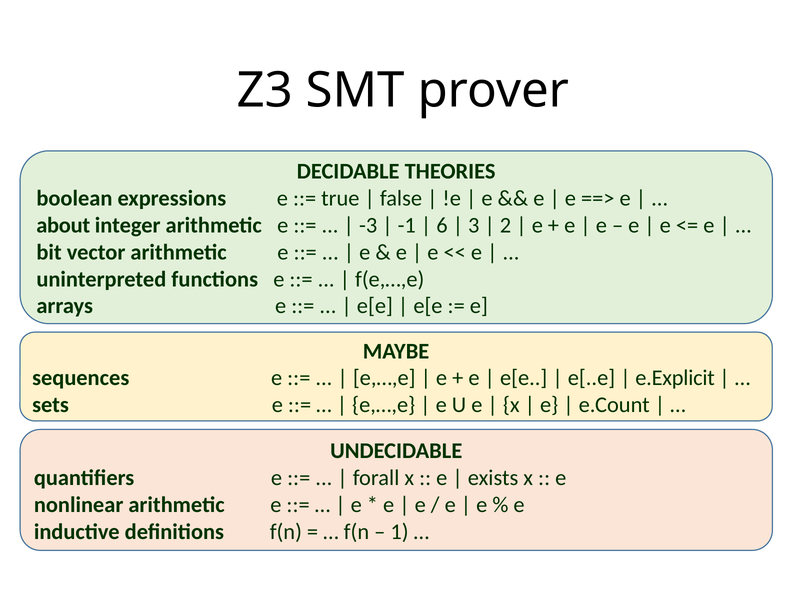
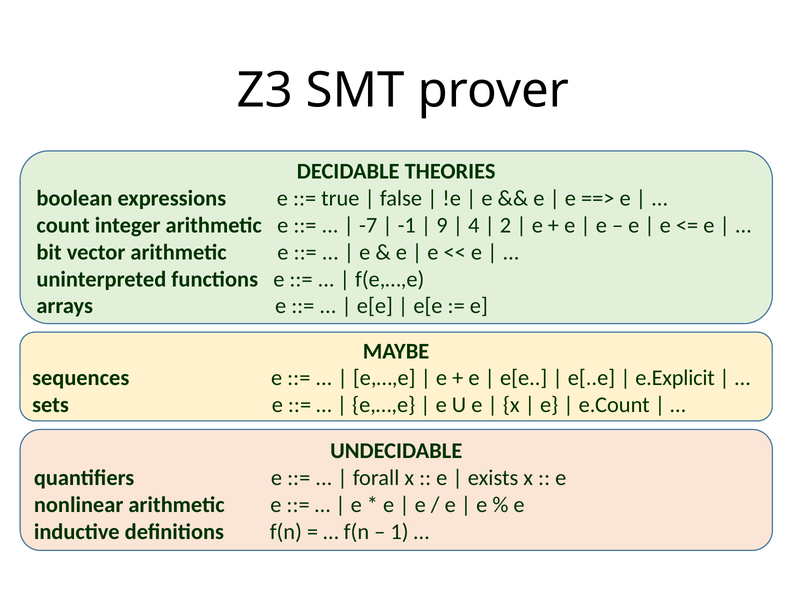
about: about -> count
-3: -3 -> -7
6: 6 -> 9
3: 3 -> 4
